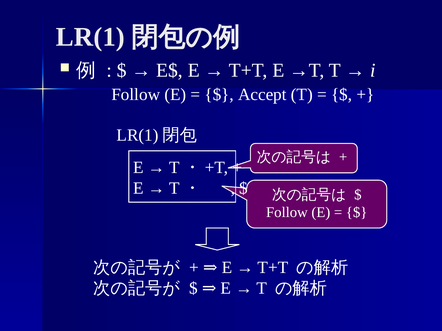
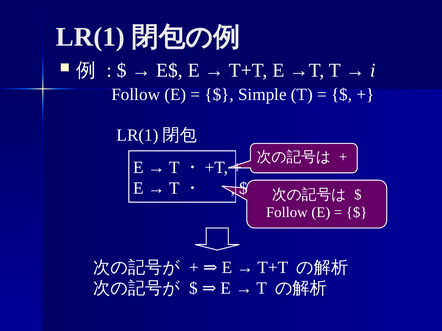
Accept: Accept -> Simple
